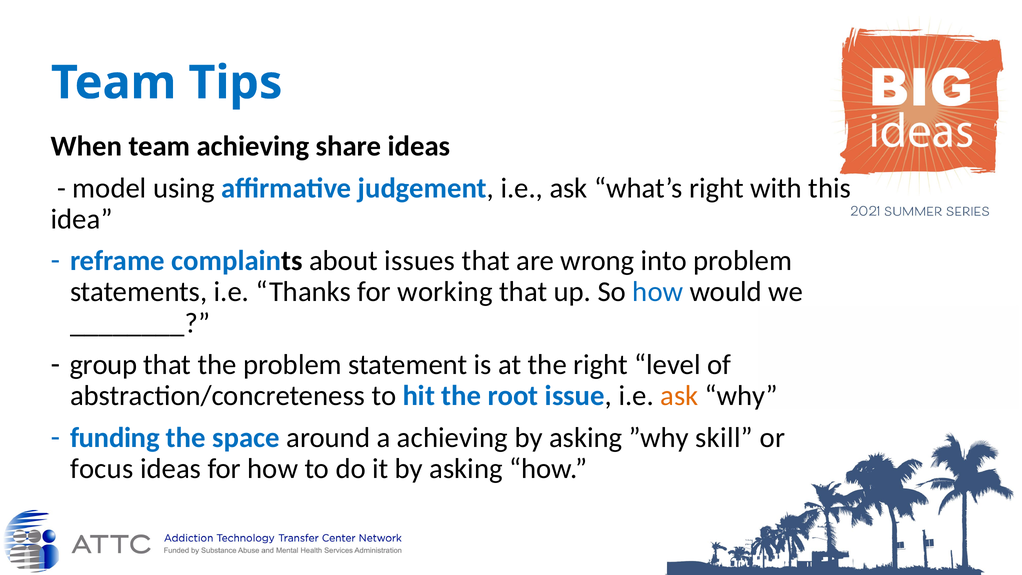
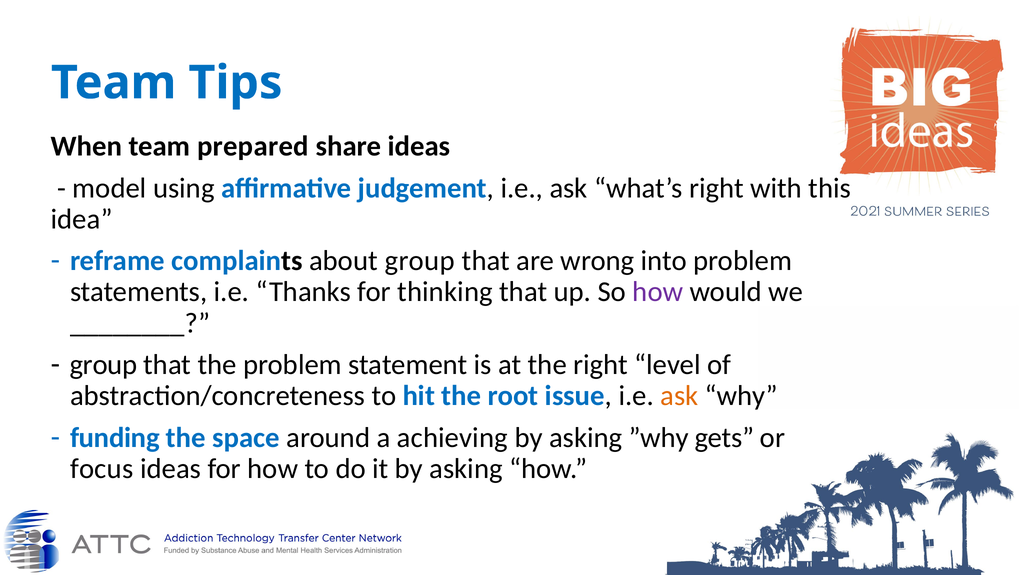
team achieving: achieving -> prepared
about issues: issues -> group
working: working -> thinking
how at (658, 292) colour: blue -> purple
skill: skill -> gets
